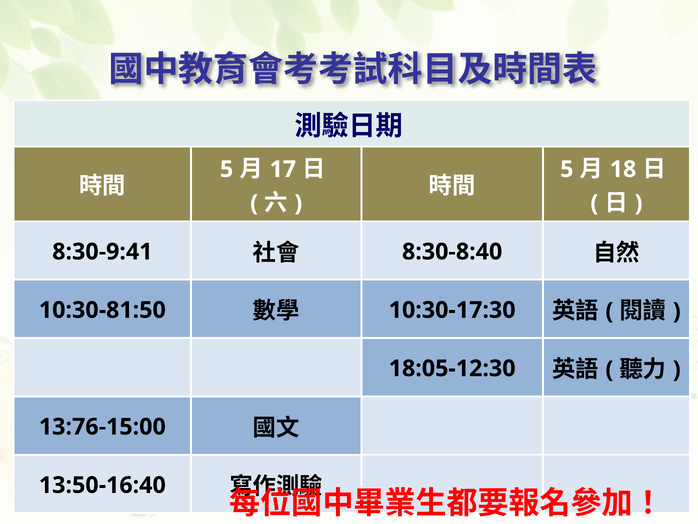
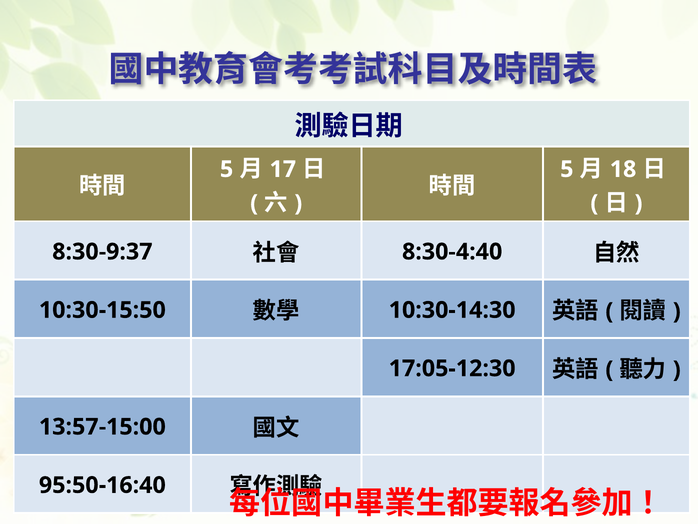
8:30-9:41: 8:30-9:41 -> 8:30-9:37
8:30-8:40: 8:30-8:40 -> 8:30-4:40
10:30-81:50: 10:30-81:50 -> 10:30-15:50
10:30-17:30: 10:30-17:30 -> 10:30-14:30
18:05-12:30: 18:05-12:30 -> 17:05-12:30
13:76-15:00: 13:76-15:00 -> 13:57-15:00
13:50-16:40: 13:50-16:40 -> 95:50-16:40
